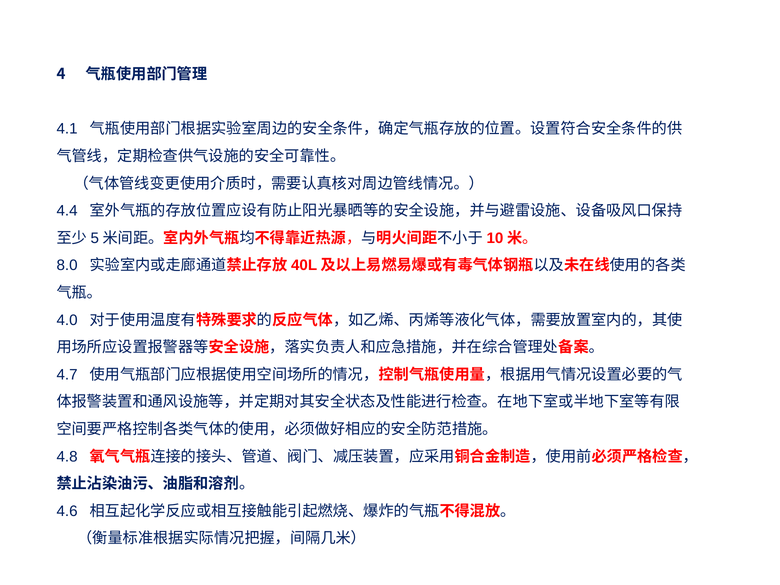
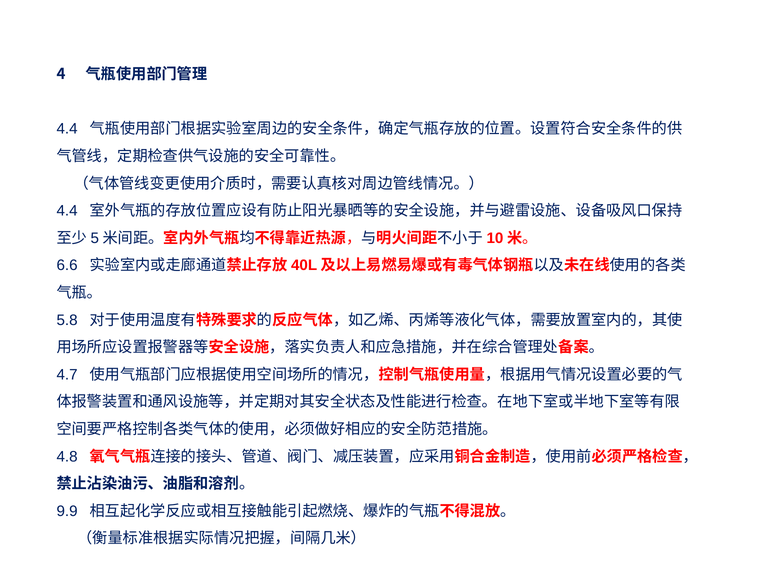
4.1 at (67, 129): 4.1 -> 4.4
8.0: 8.0 -> 6.6
4.0: 4.0 -> 5.8
4.6: 4.6 -> 9.9
